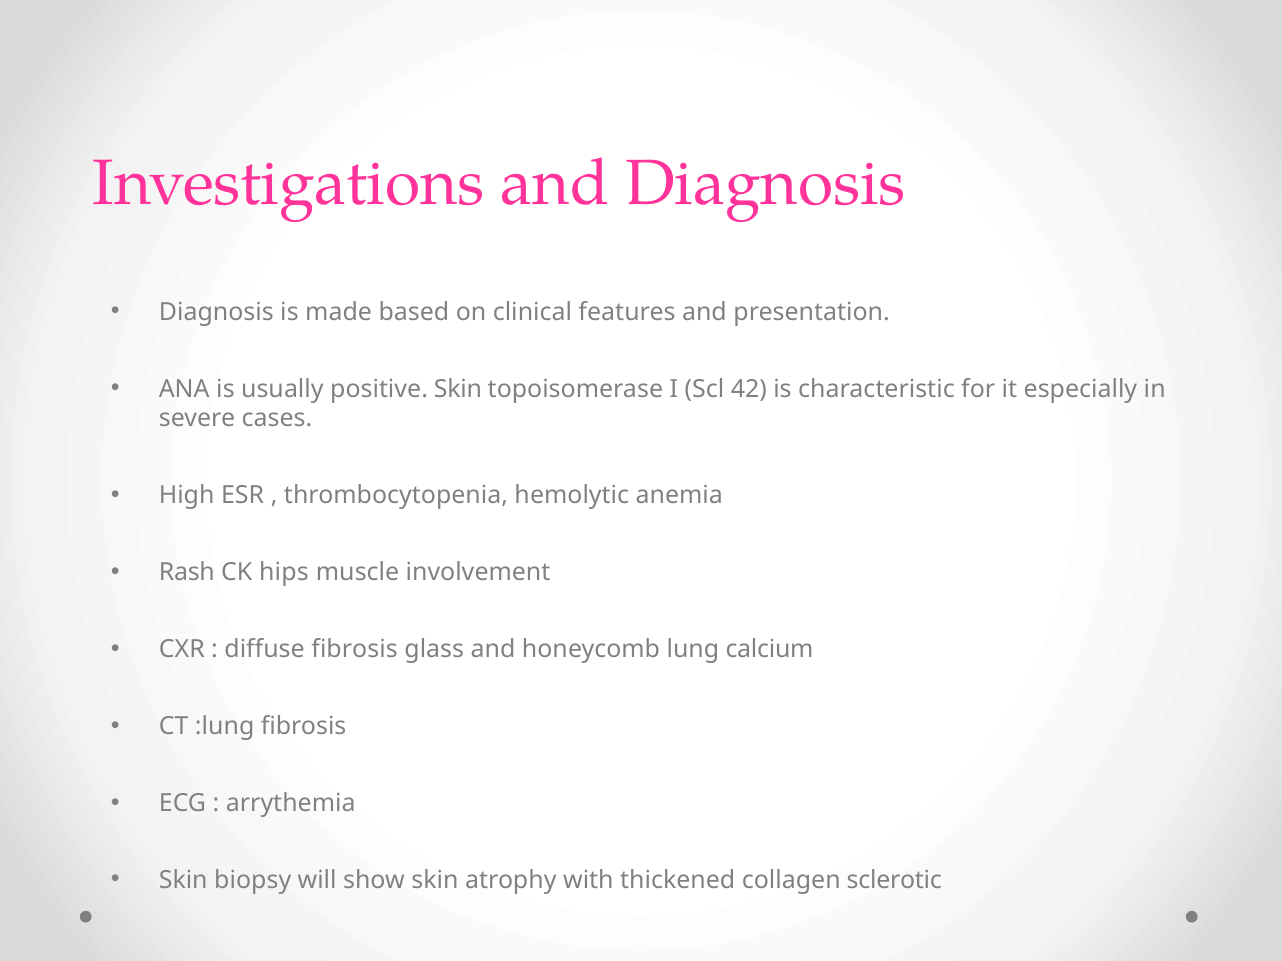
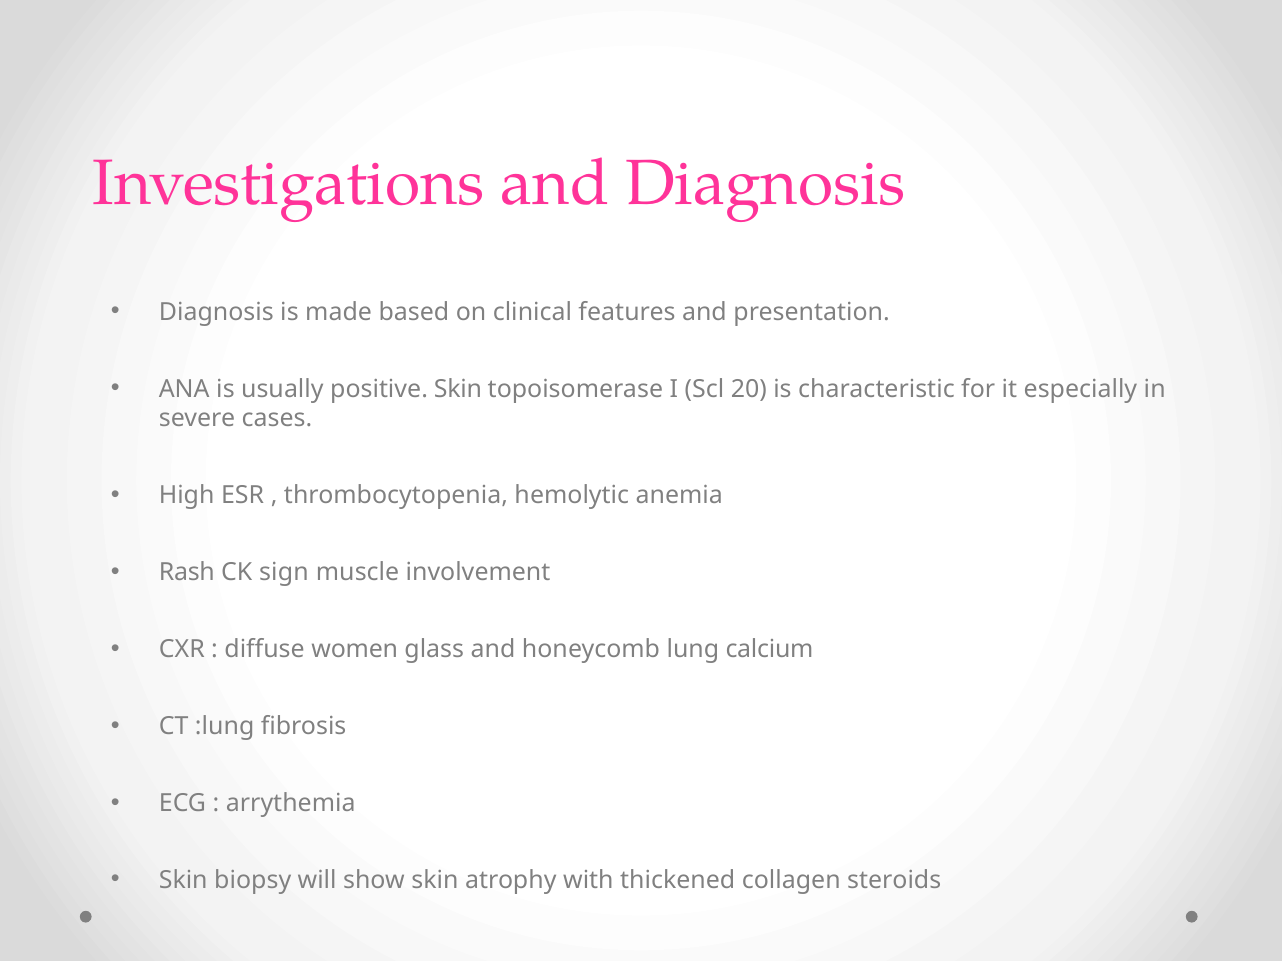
42: 42 -> 20
hips: hips -> sign
diffuse fibrosis: fibrosis -> women
sclerotic: sclerotic -> steroids
